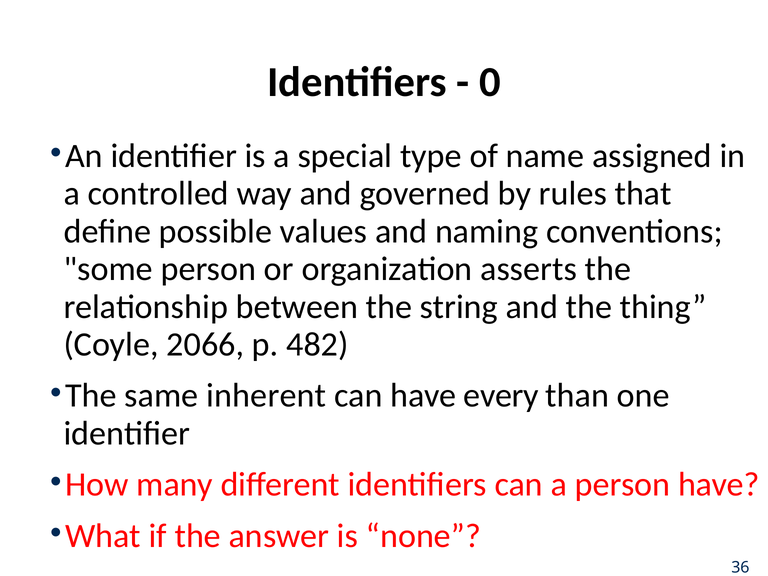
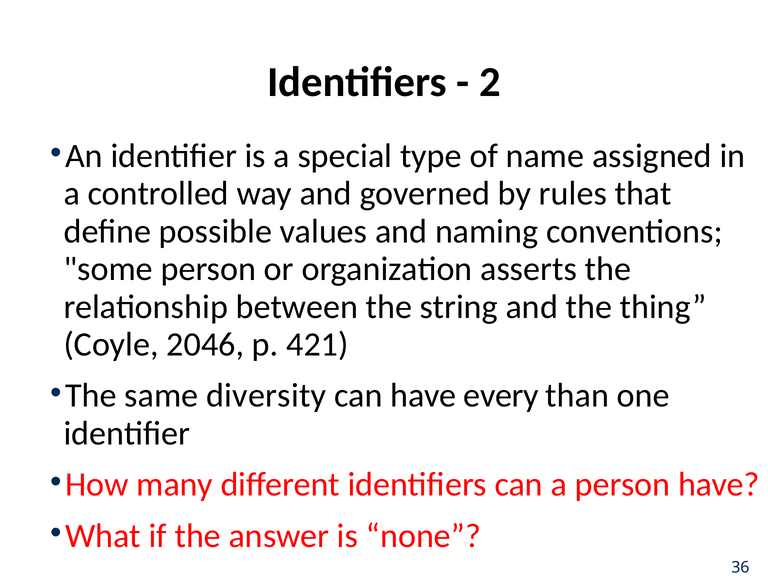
0: 0 -> 2
2066: 2066 -> 2046
482: 482 -> 421
inherent: inherent -> diversity
